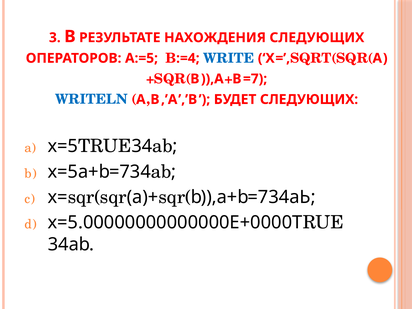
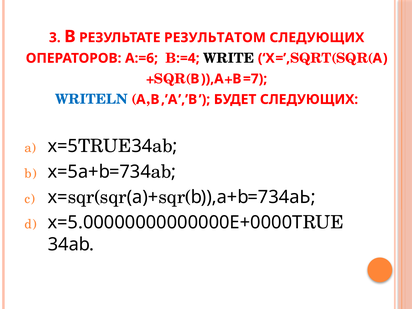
НАХОЖДЕНИЯ: НАХОЖДЕНИЯ -> РЕЗУЛЬТАТОМ
А:=5: А:=5 -> А:=6
WRITE colour: blue -> black
